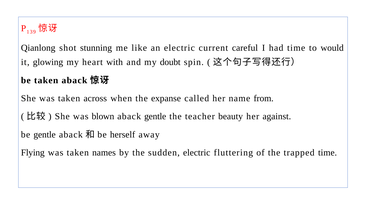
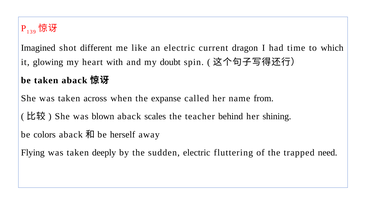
Qianlong: Qianlong -> Imagined
stunning: stunning -> different
careful: careful -> dragon
would: would -> which
aback gentle: gentle -> scales
beauty: beauty -> behind
against: against -> shining
be gentle: gentle -> colors
names: names -> deeply
trapped time: time -> need
